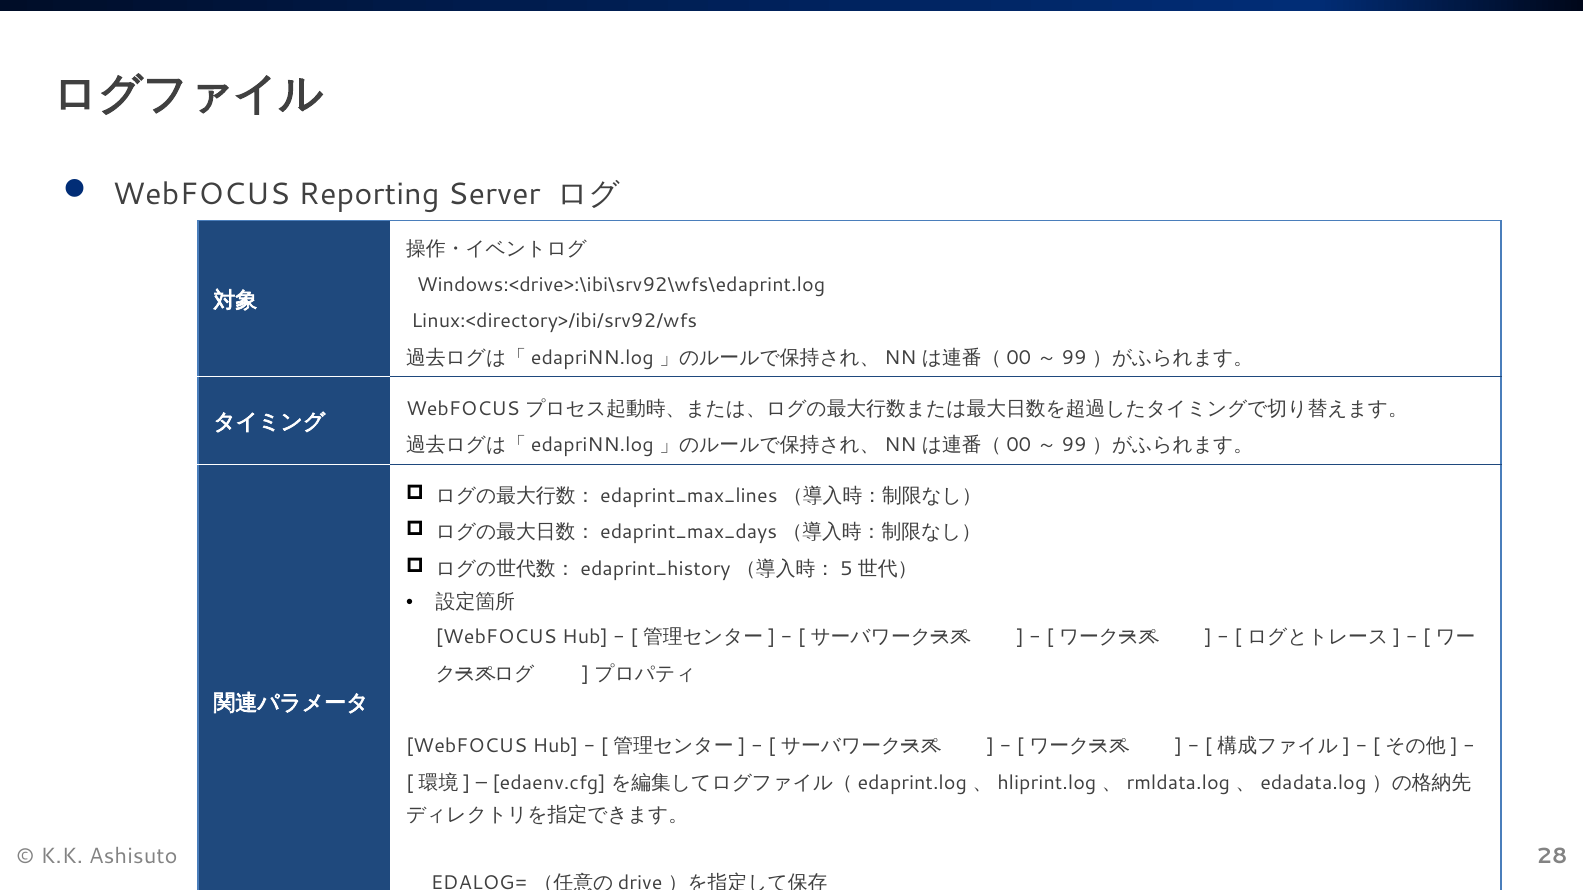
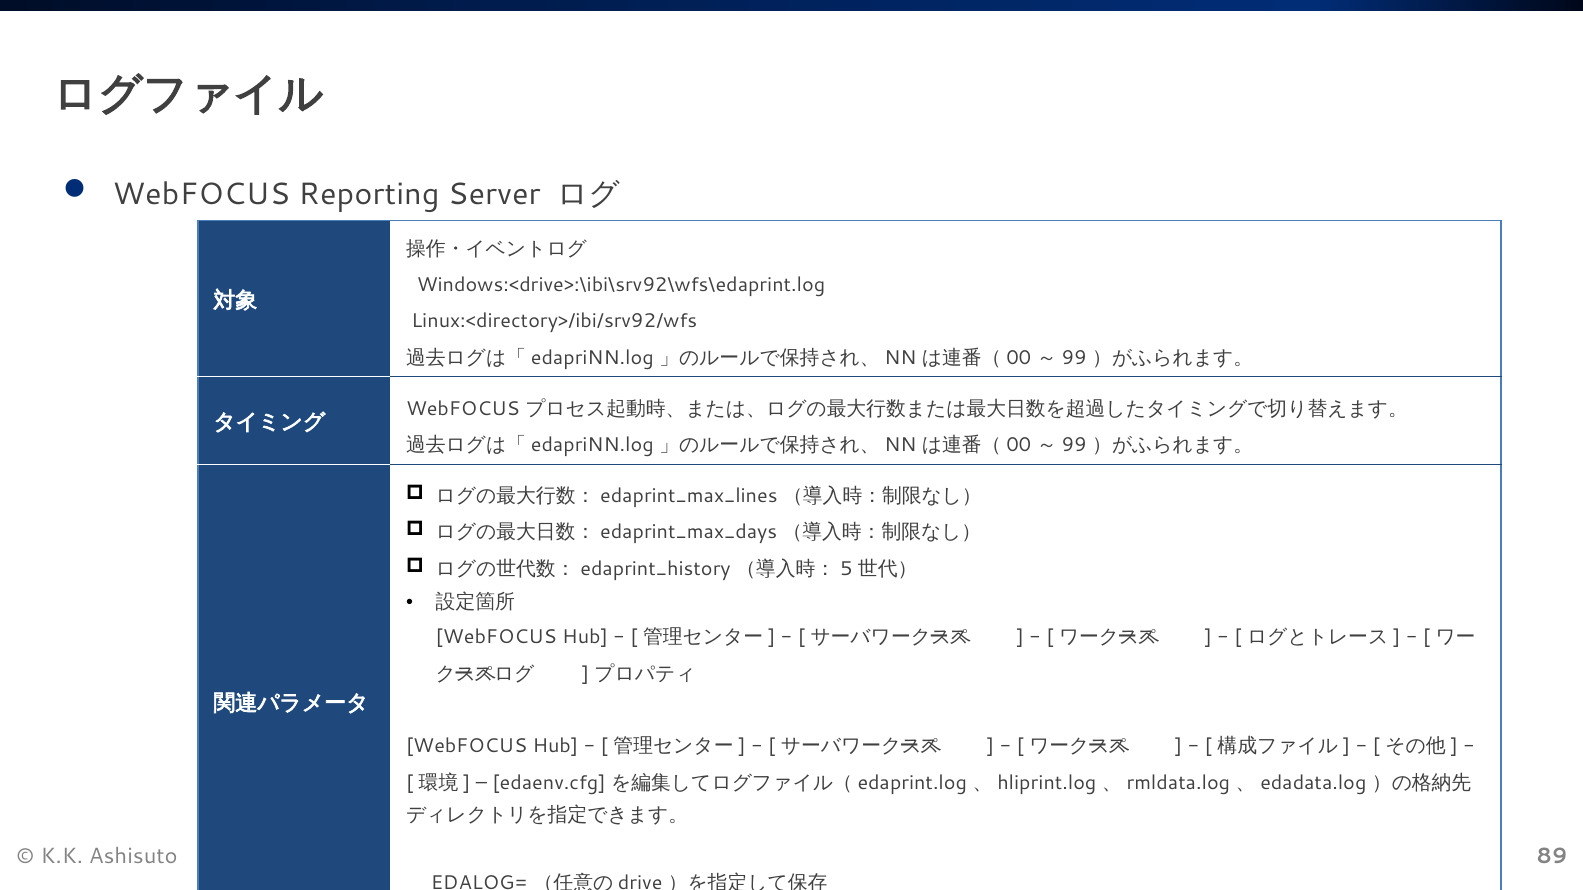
28: 28 -> 89
